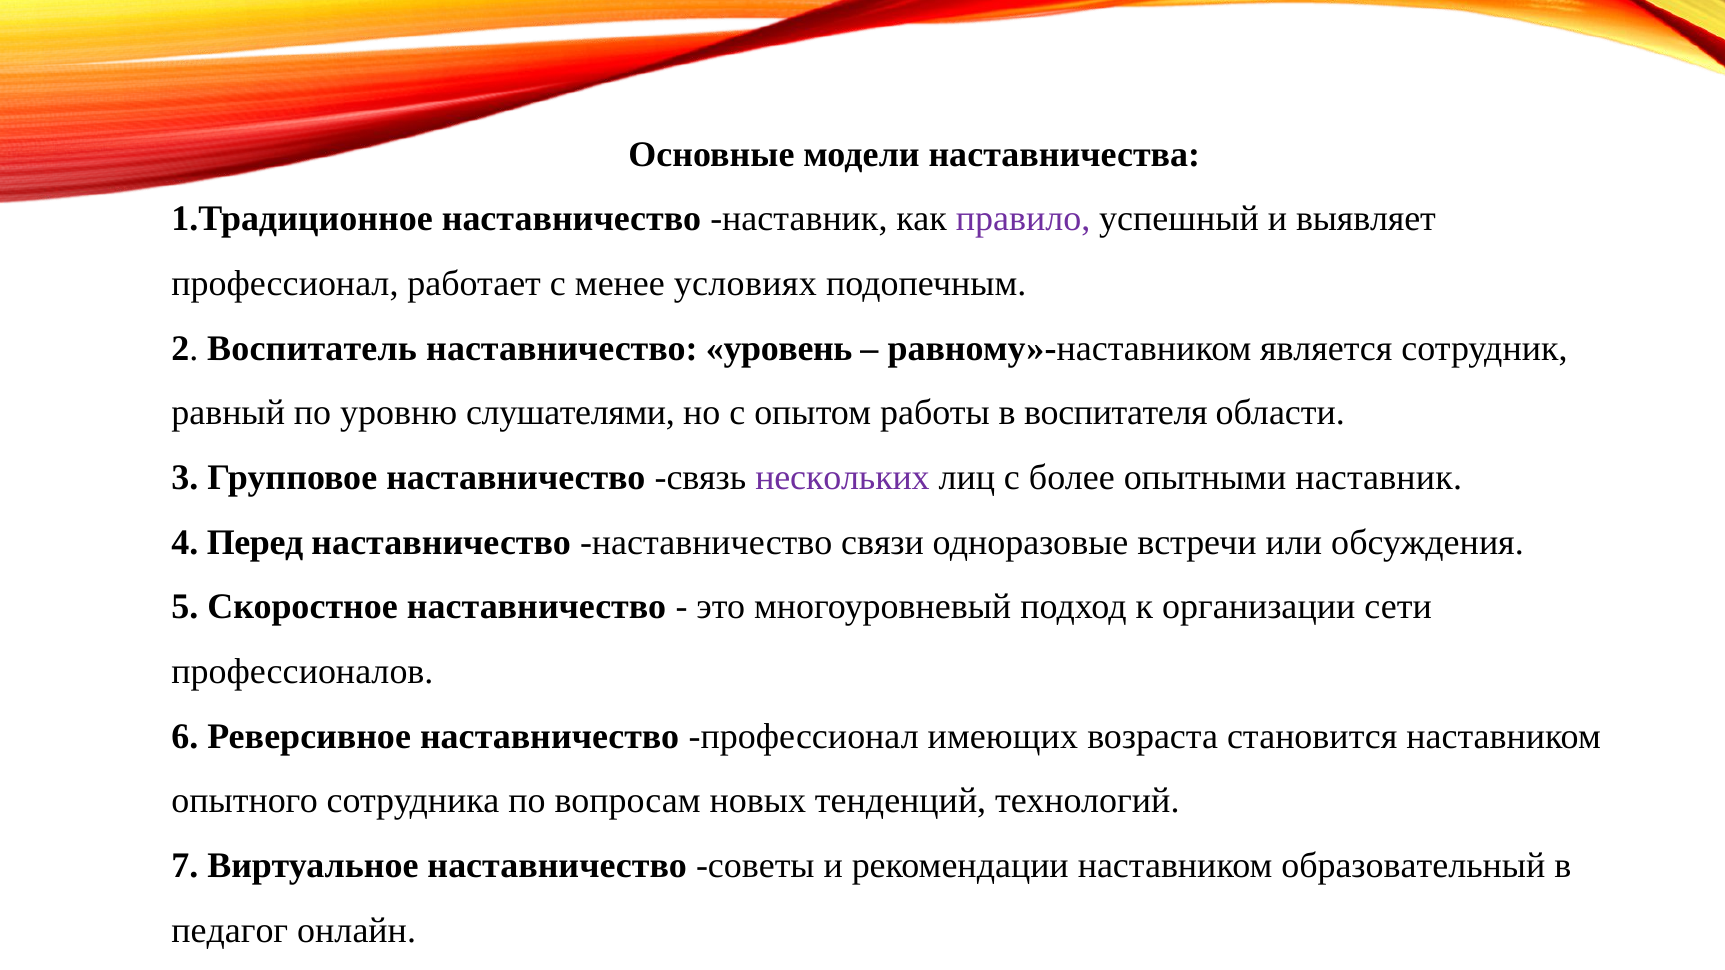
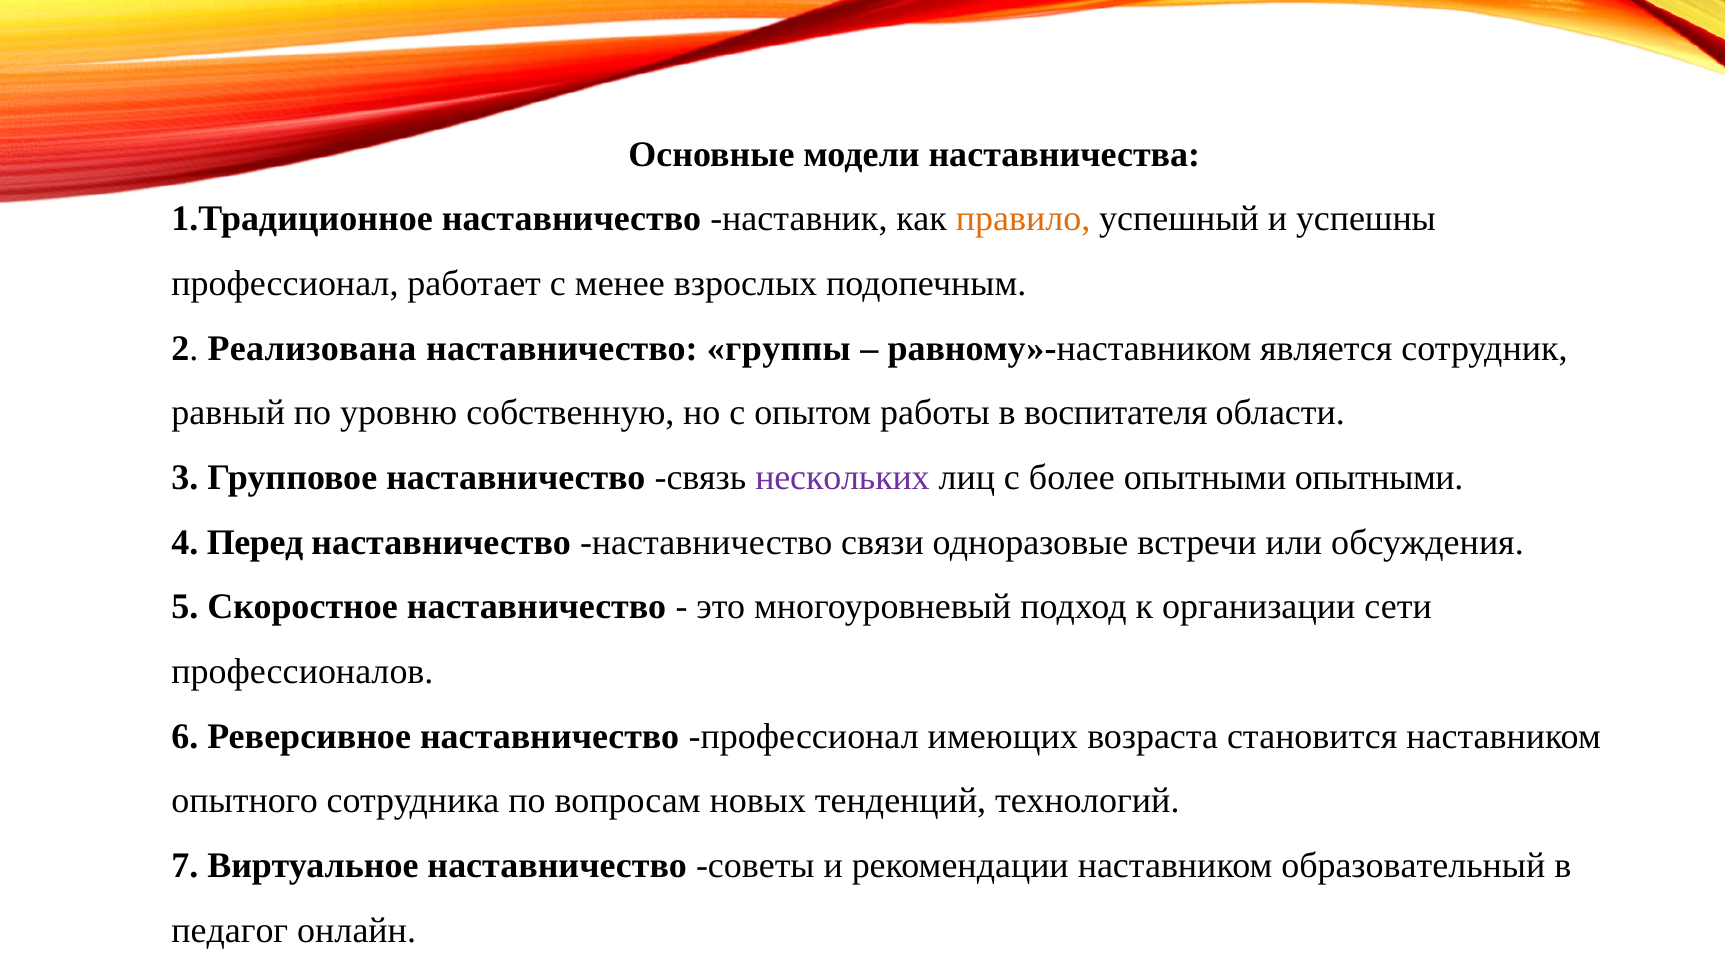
правило colour: purple -> orange
выявляет: выявляет -> успешны
условиях: условиях -> взрослых
Воспитатель: Воспитатель -> Реализована
уровень: уровень -> группы
слушателями: слушателями -> собственную
опытными наставник: наставник -> опытными
